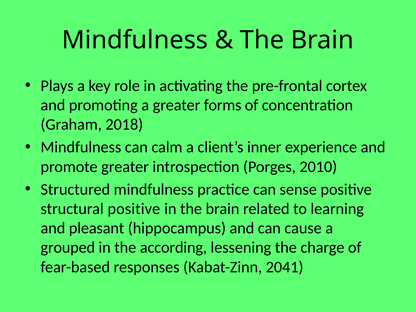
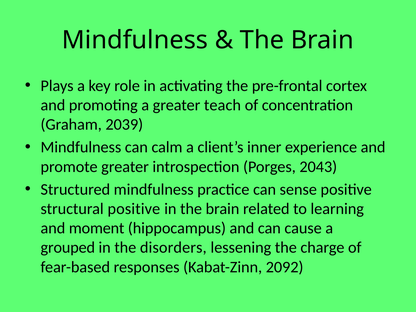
forms: forms -> teach
2018: 2018 -> 2039
2010: 2010 -> 2043
pleasant: pleasant -> moment
according: according -> disorders
2041: 2041 -> 2092
